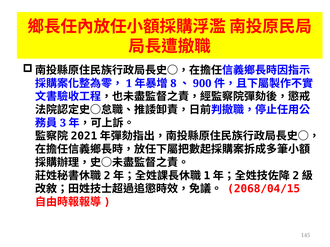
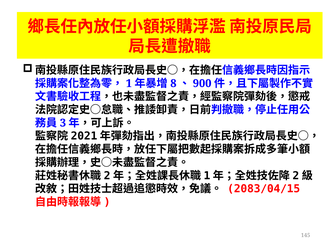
2068/04/15: 2068/04/15 -> 2083/04/15
